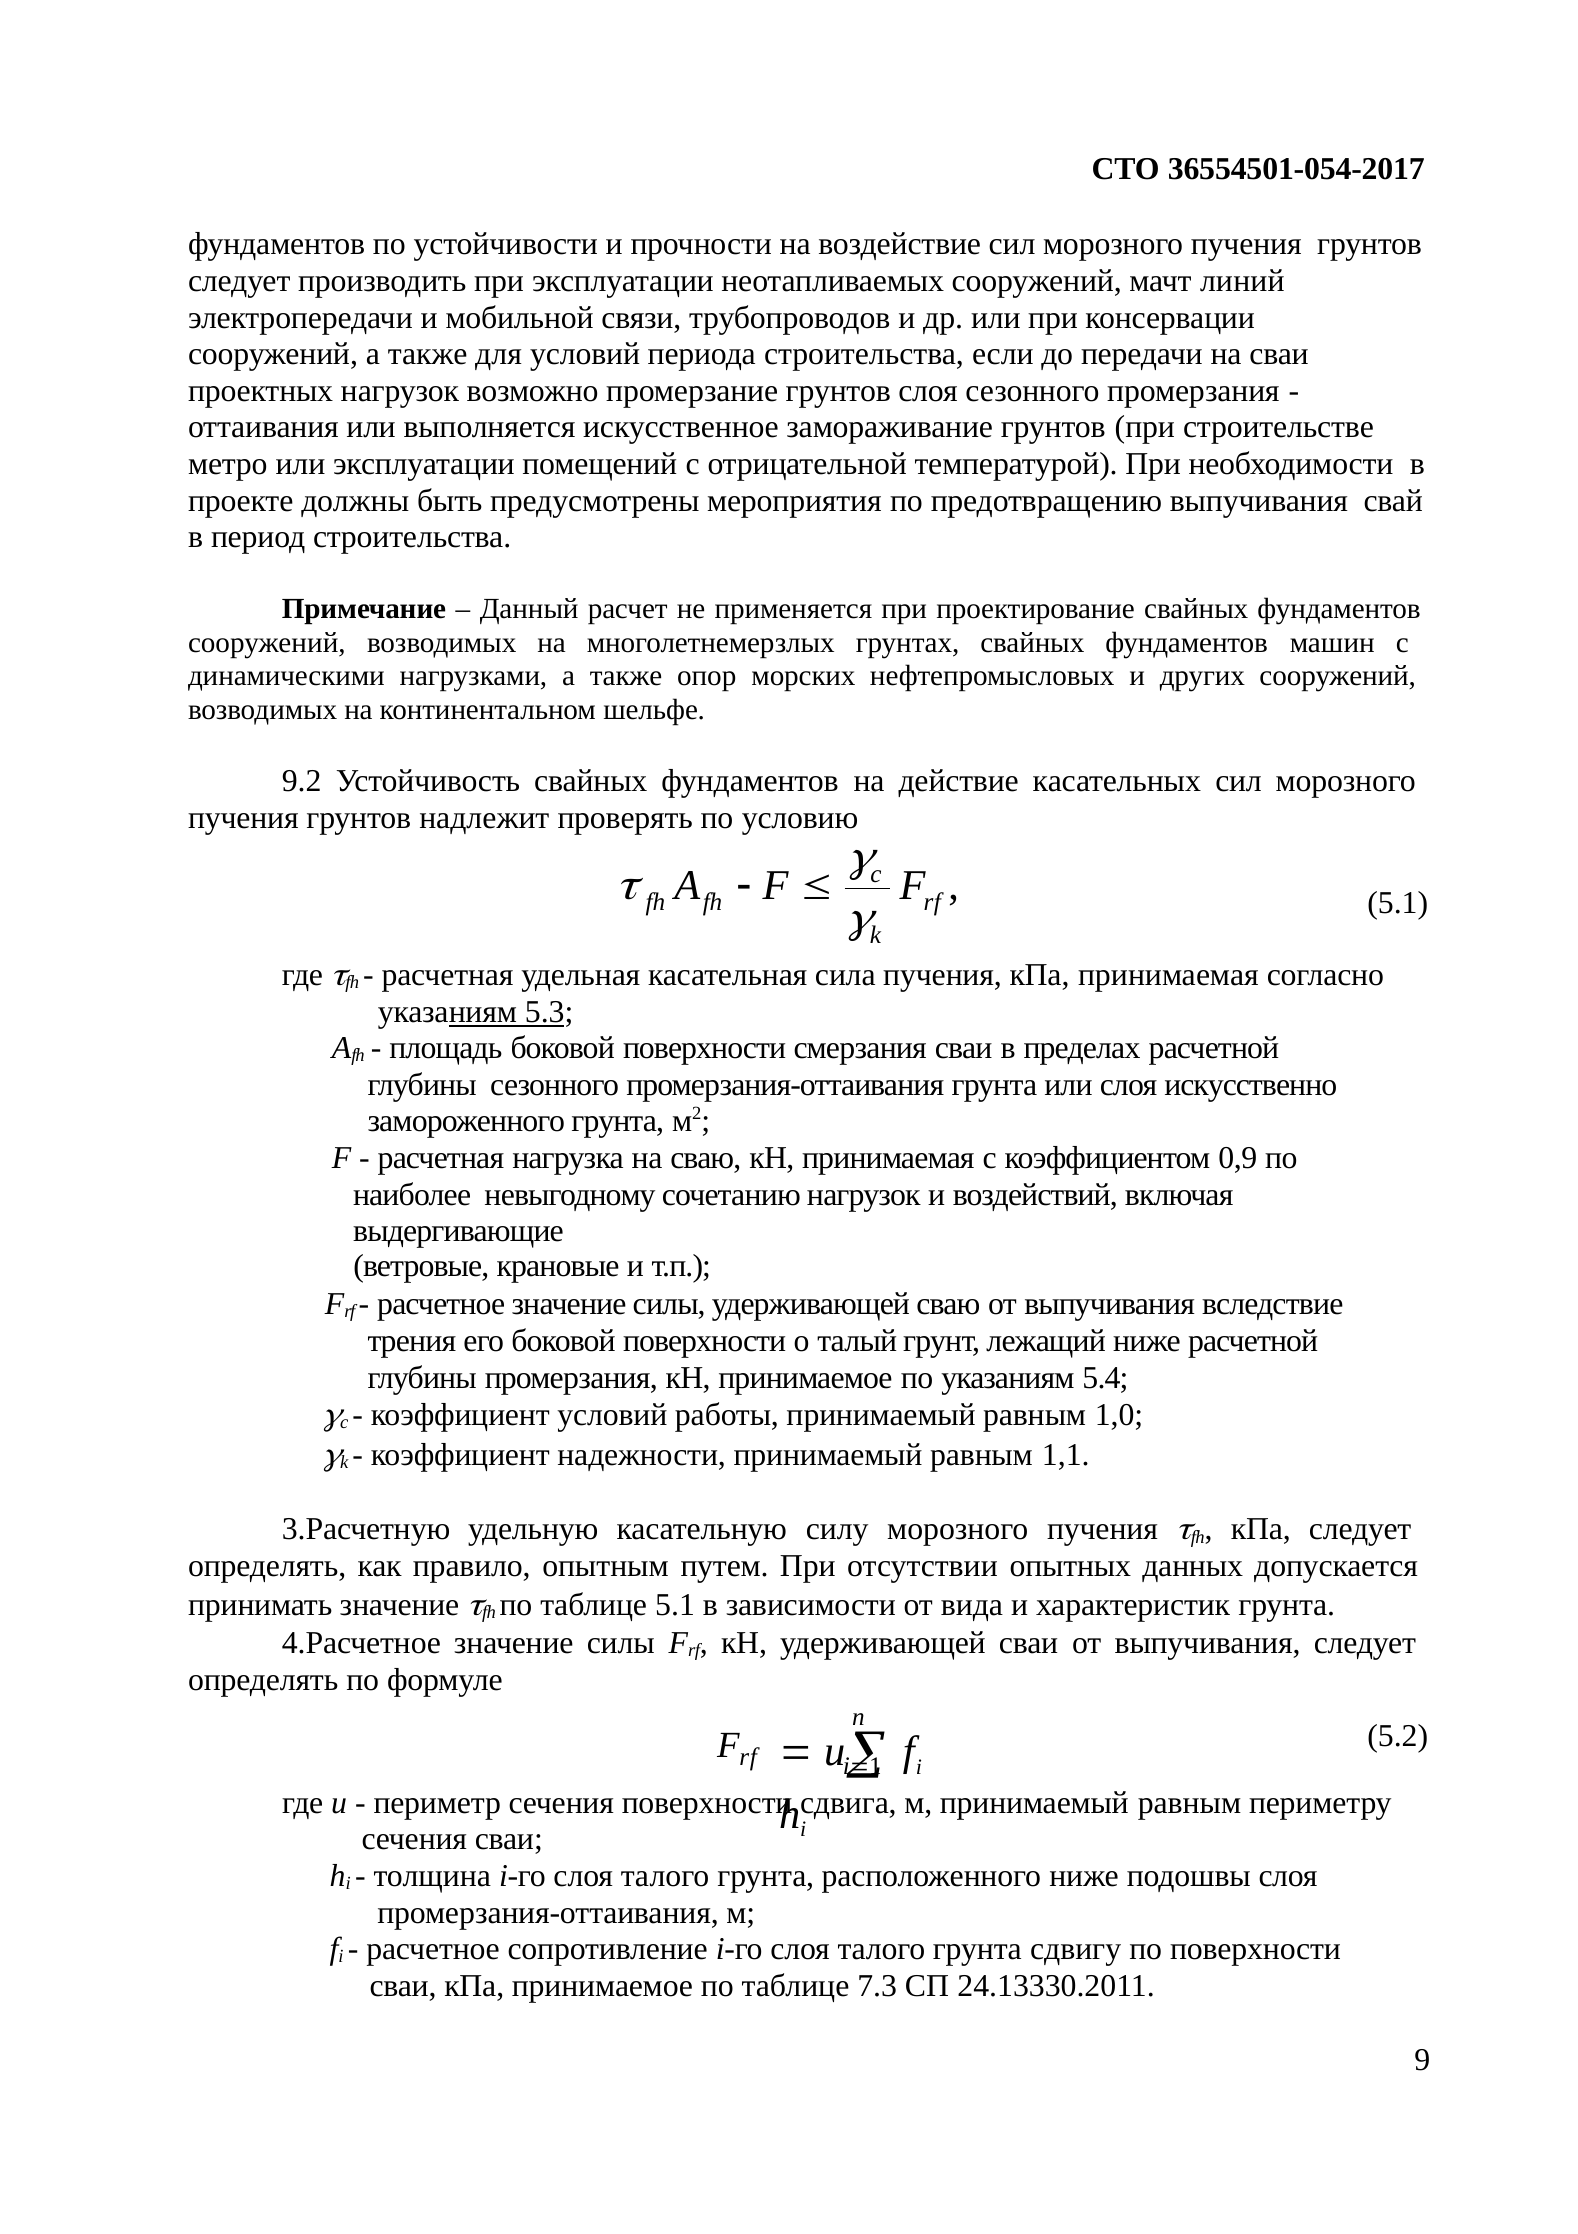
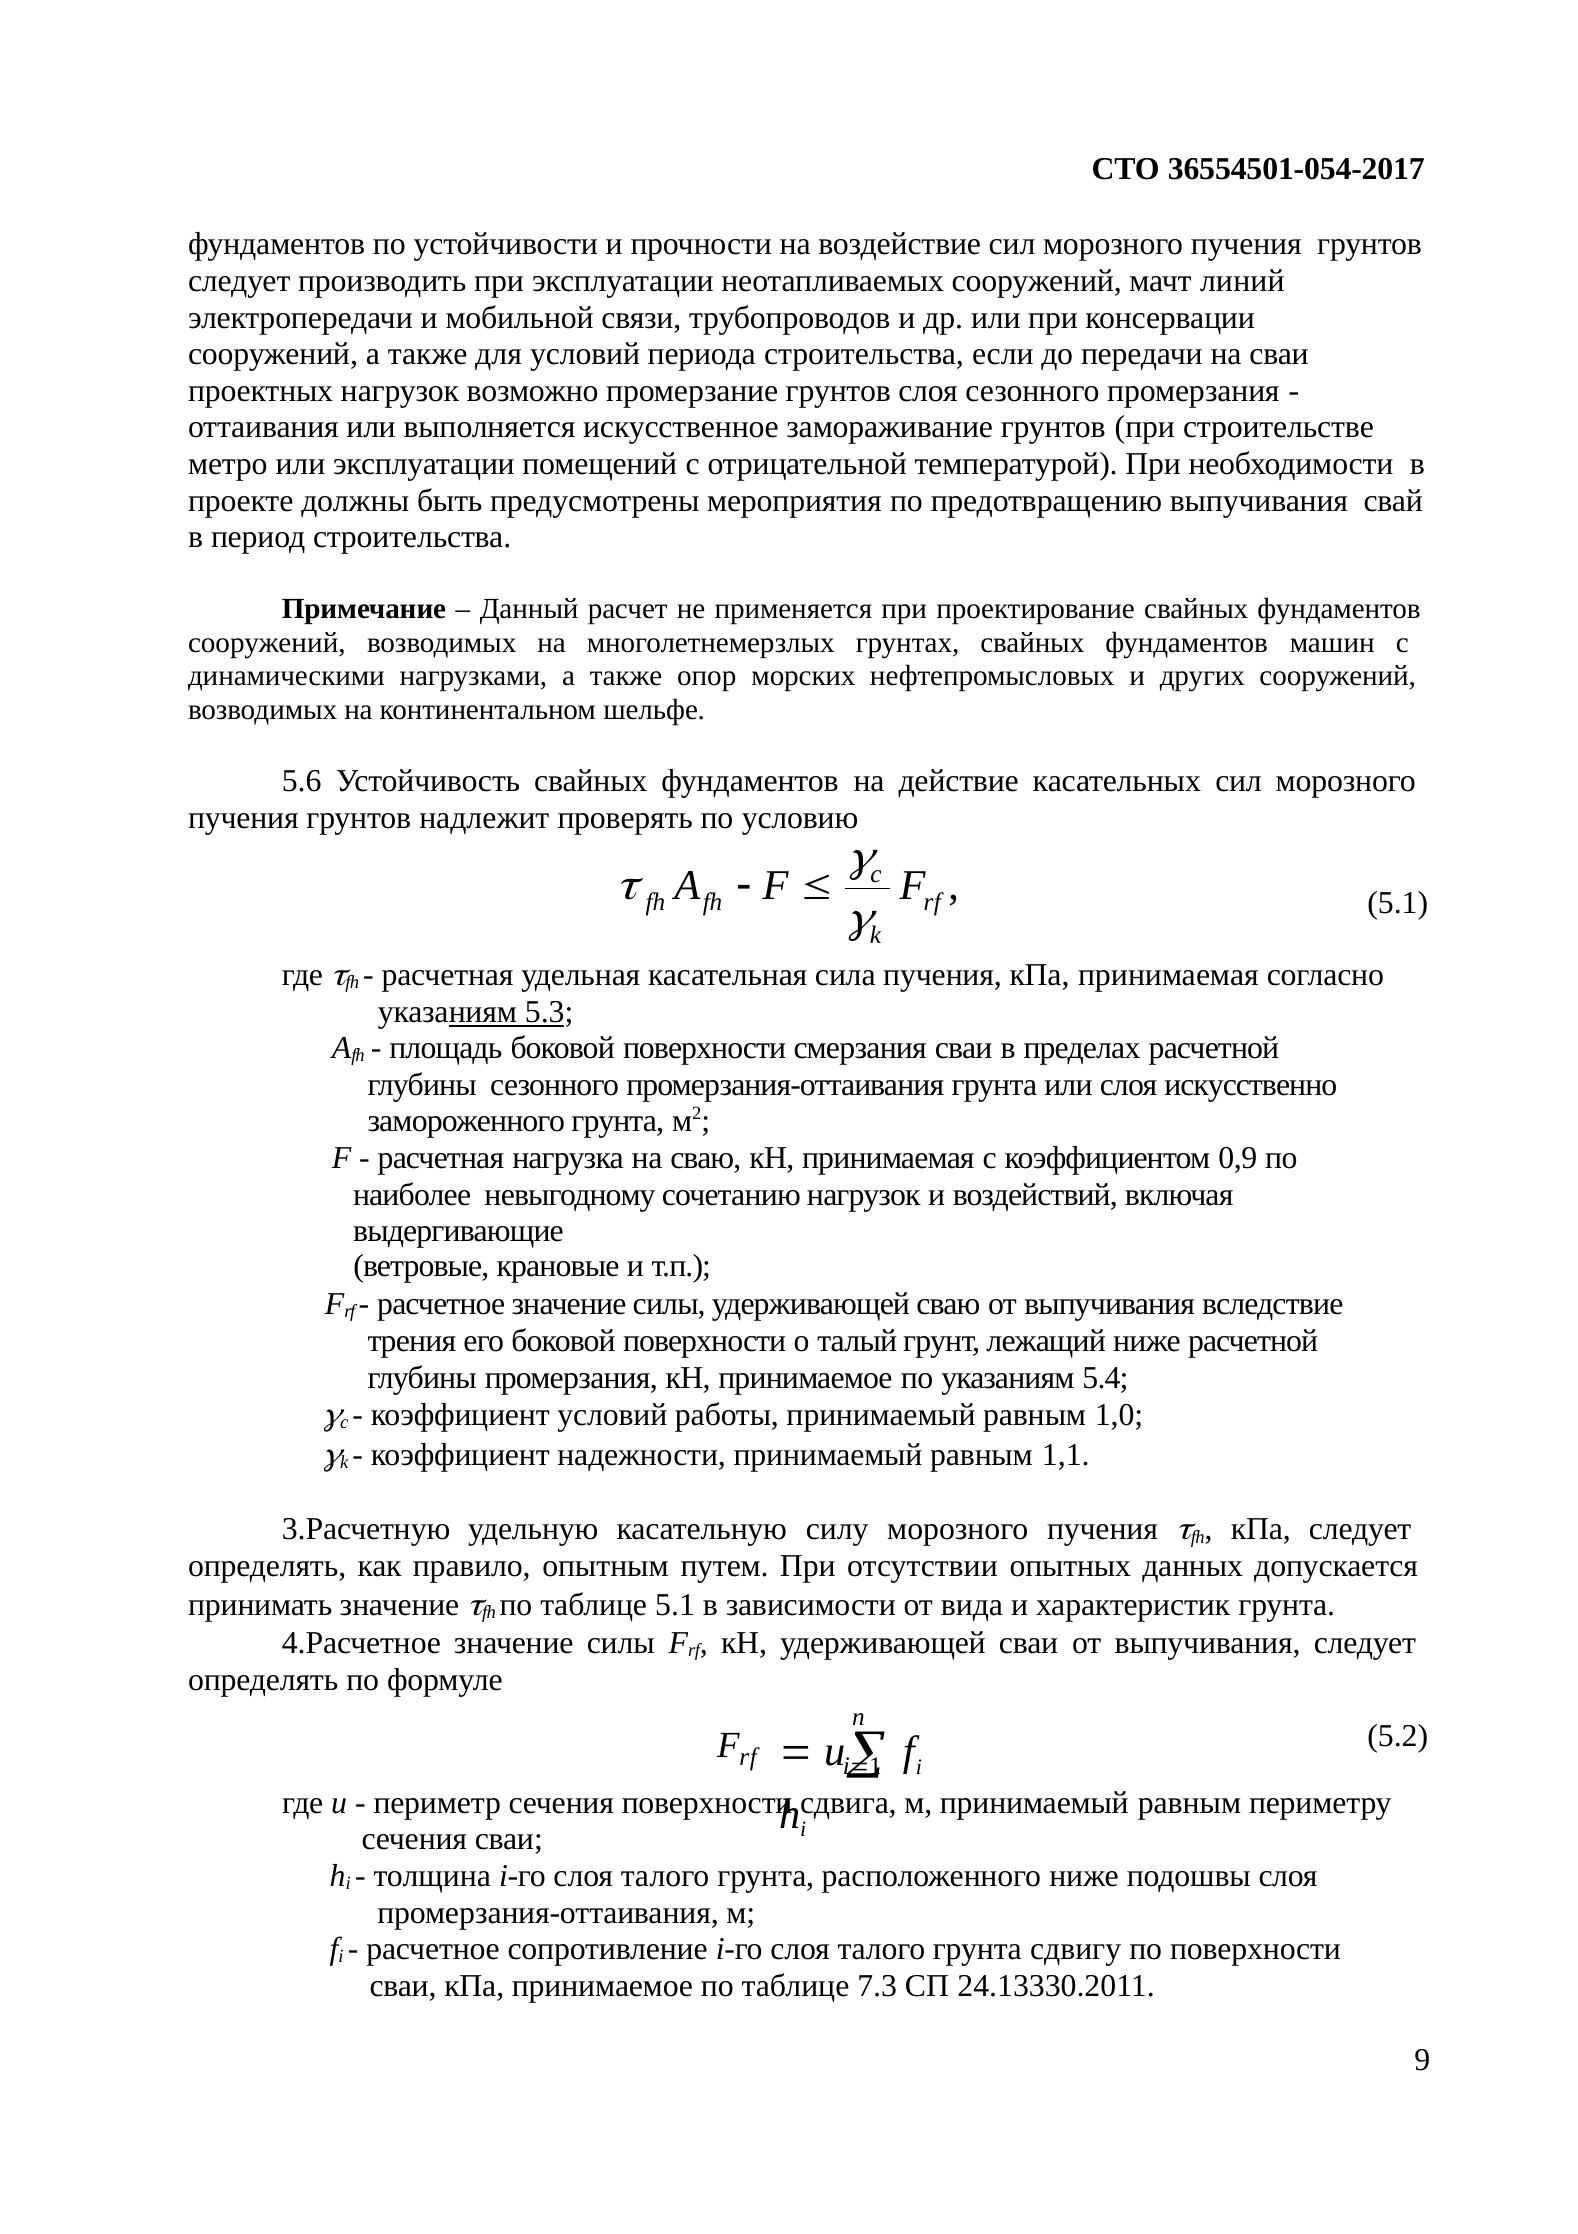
9.2: 9.2 -> 5.6
